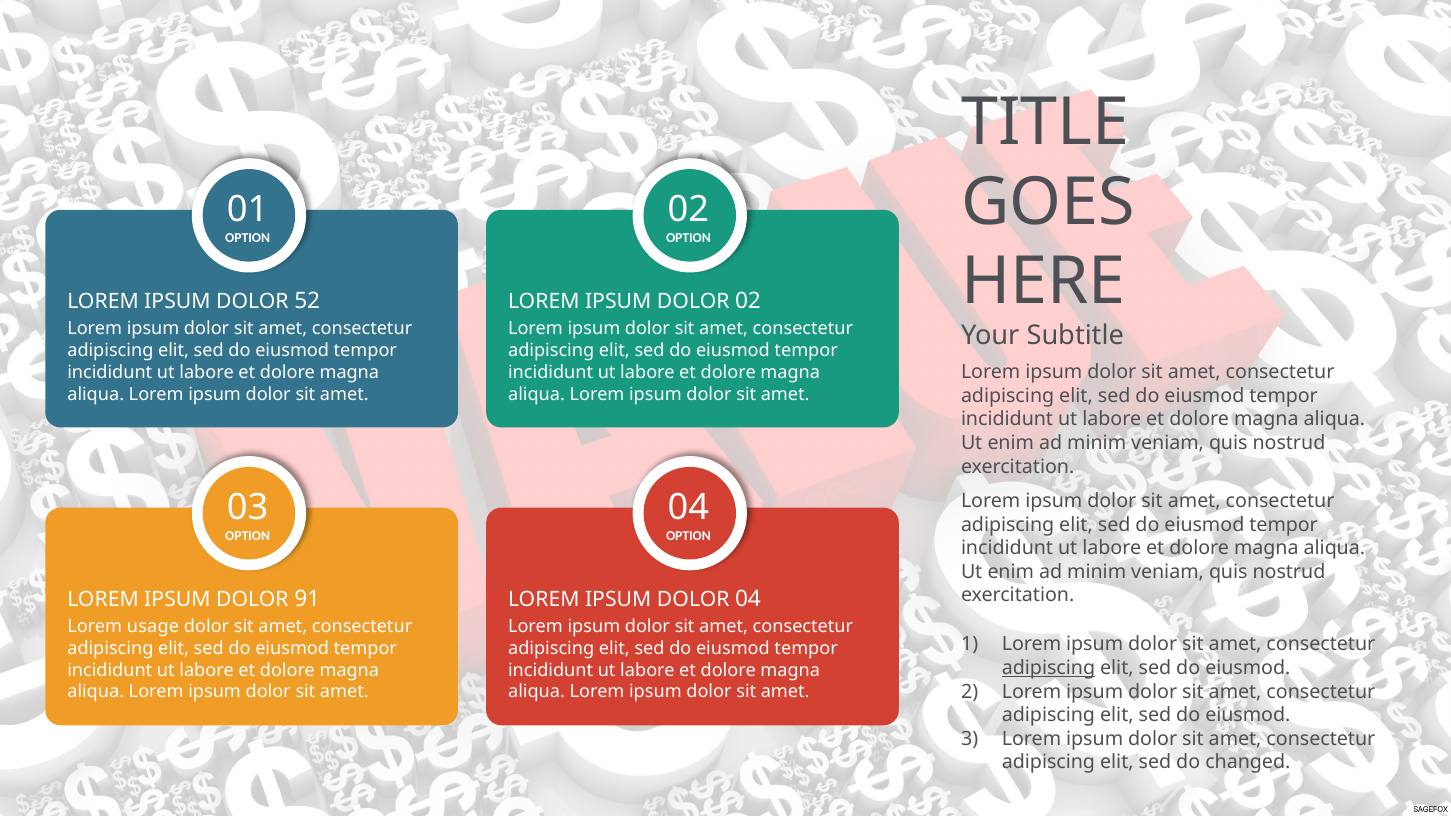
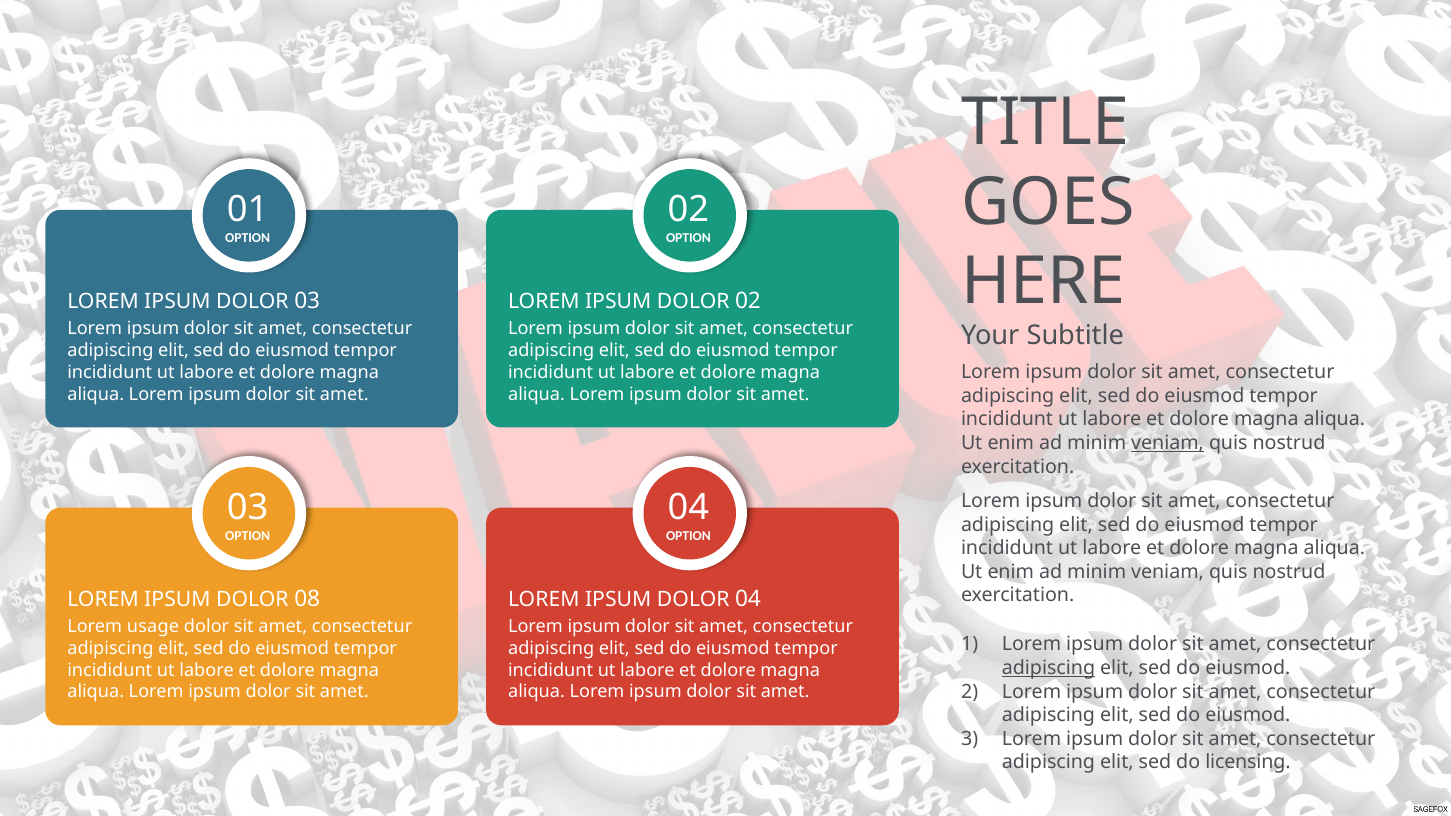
DOLOR 52: 52 -> 03
veniam at (1168, 443) underline: none -> present
91: 91 -> 08
changed: changed -> licensing
